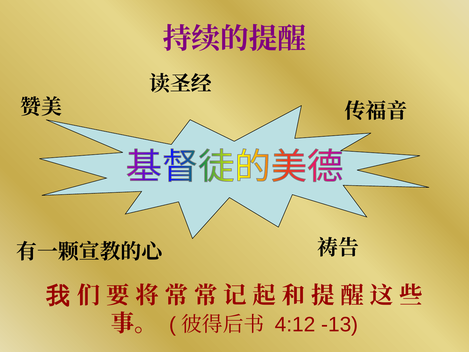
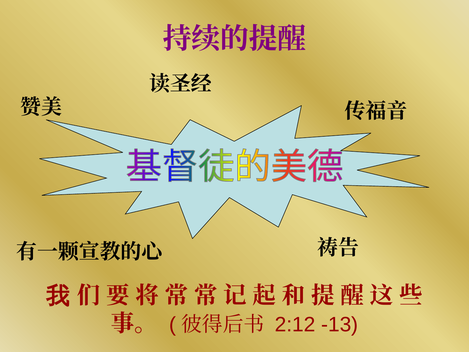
4:12: 4:12 -> 2:12
